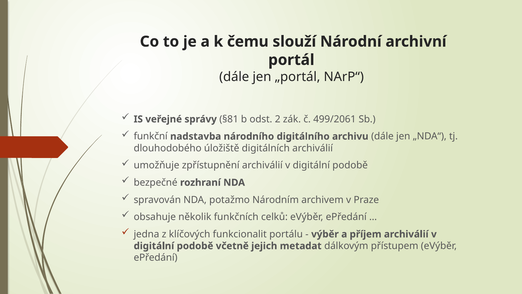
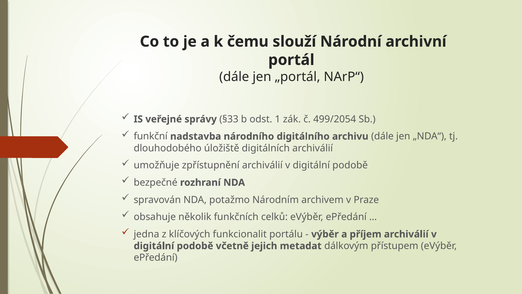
§81: §81 -> §33
2: 2 -> 1
499/2061: 499/2061 -> 499/2054
